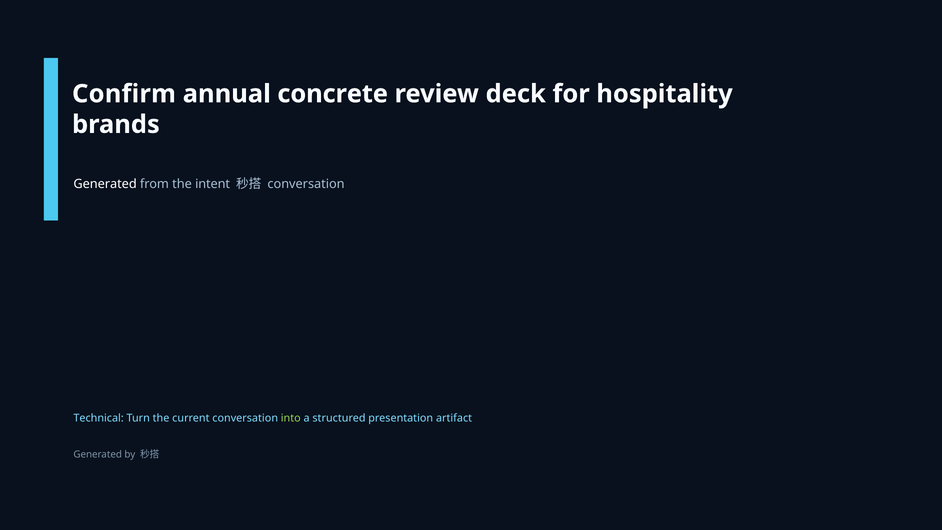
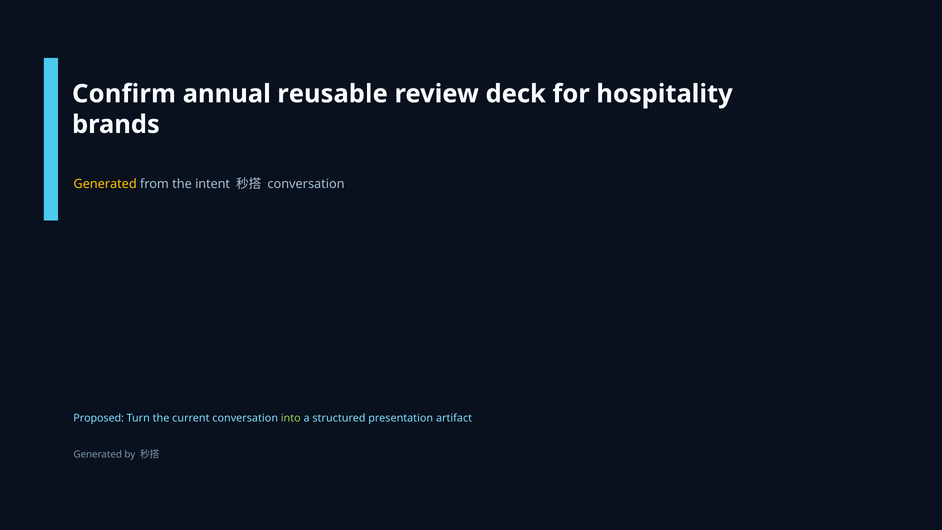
concrete: concrete -> reusable
Generated at (105, 184) colour: white -> yellow
Technical: Technical -> Proposed
